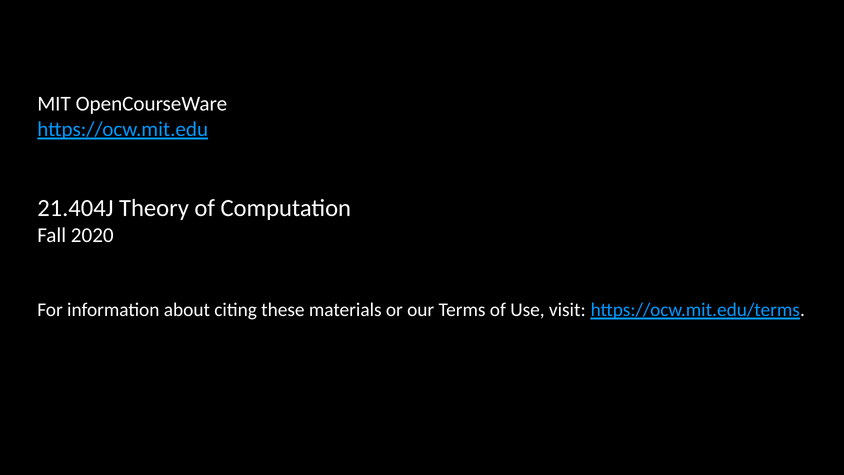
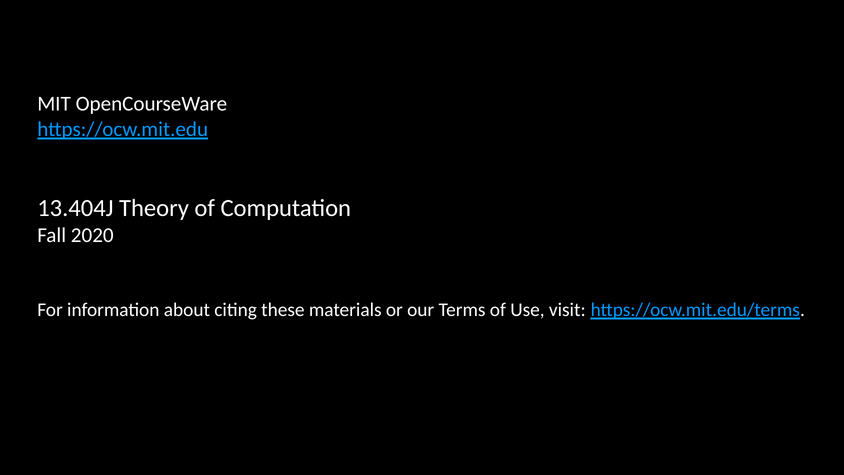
21.404J: 21.404J -> 13.404J
